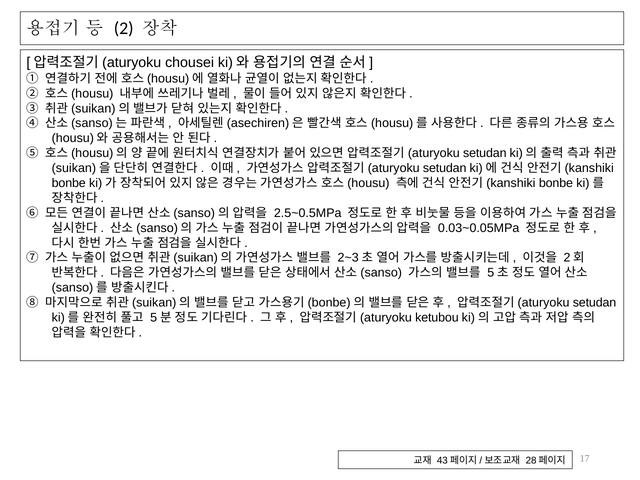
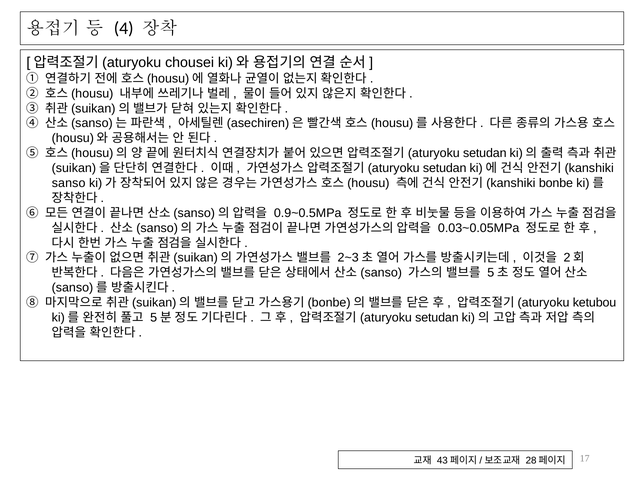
2: 2 -> 4
bonbe at (69, 183): bonbe -> sanso
2.5~0.5MPa: 2.5~0.5MPa -> 0.9~0.5MPa
setudan at (595, 303): setudan -> ketubou
ketubou at (437, 318): ketubou -> setudan
